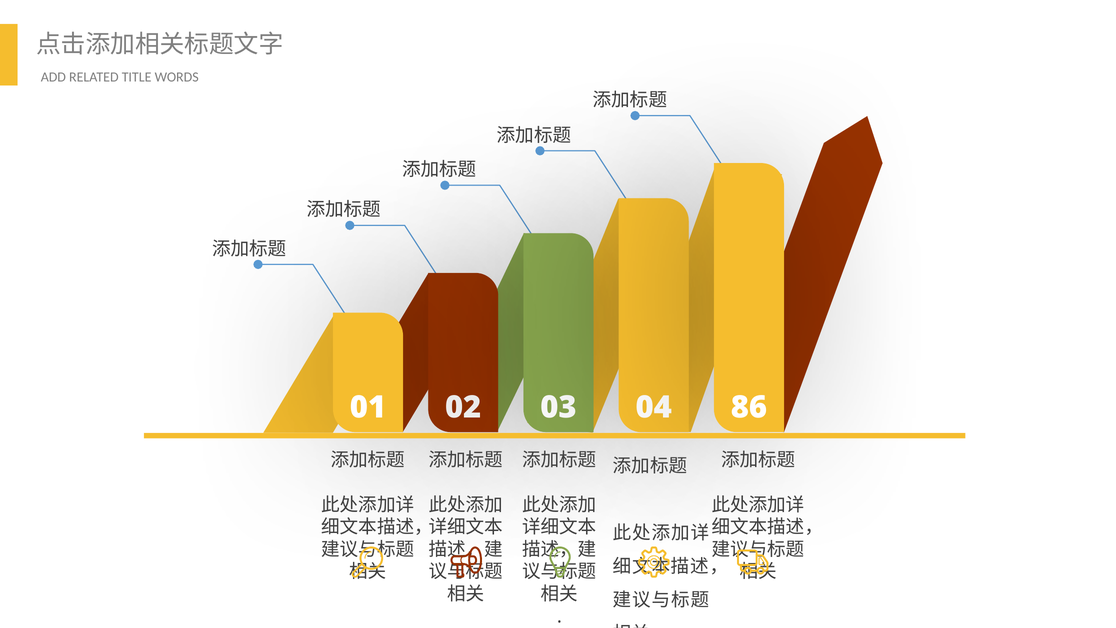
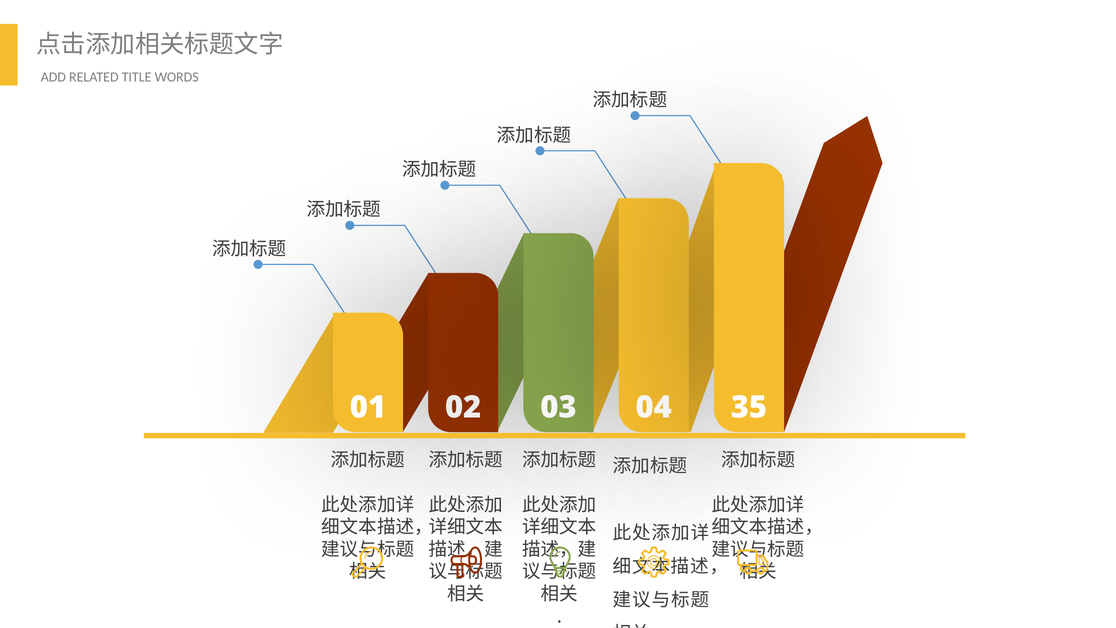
86: 86 -> 35
